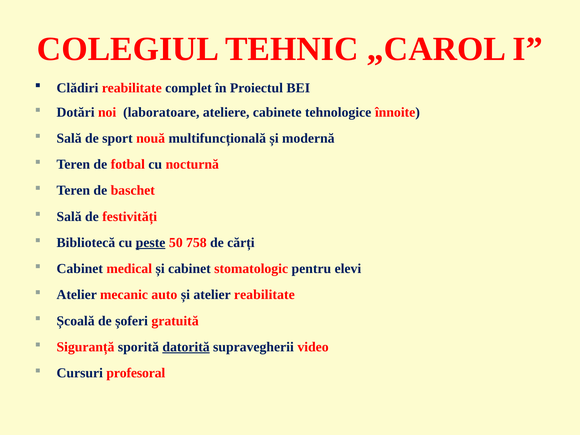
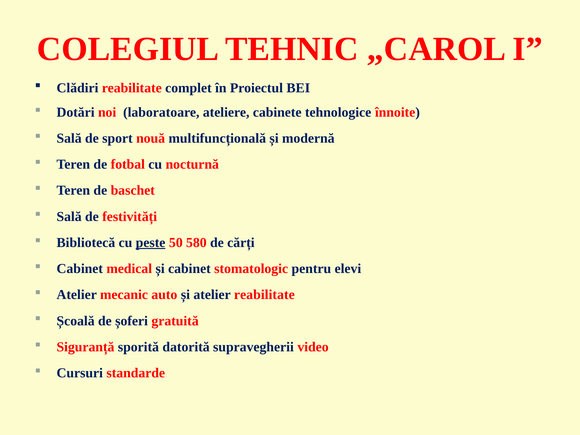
758: 758 -> 580
datorită underline: present -> none
profesoral: profesoral -> standarde
